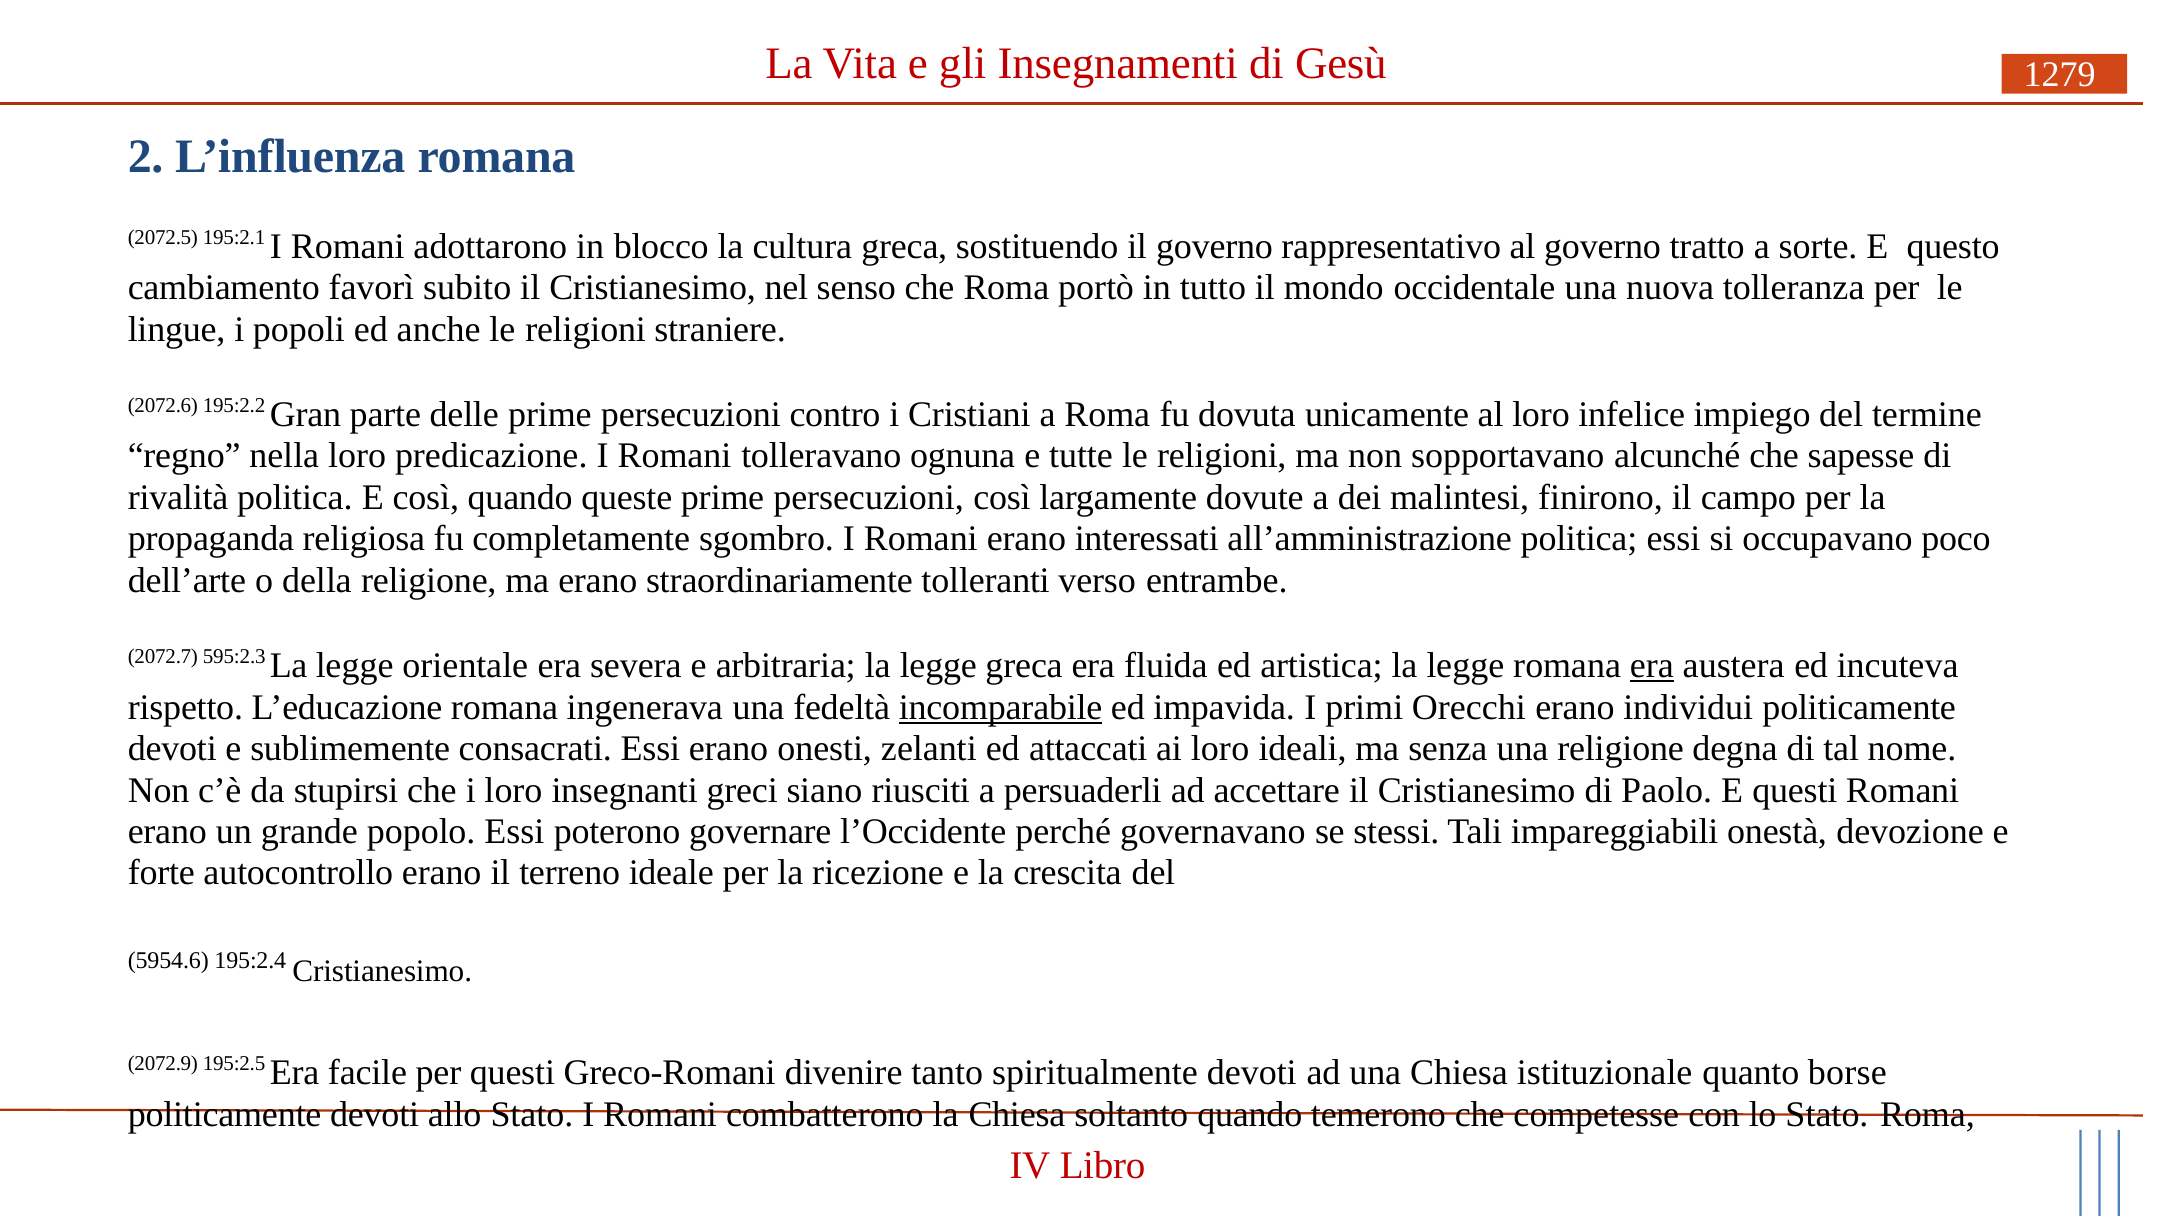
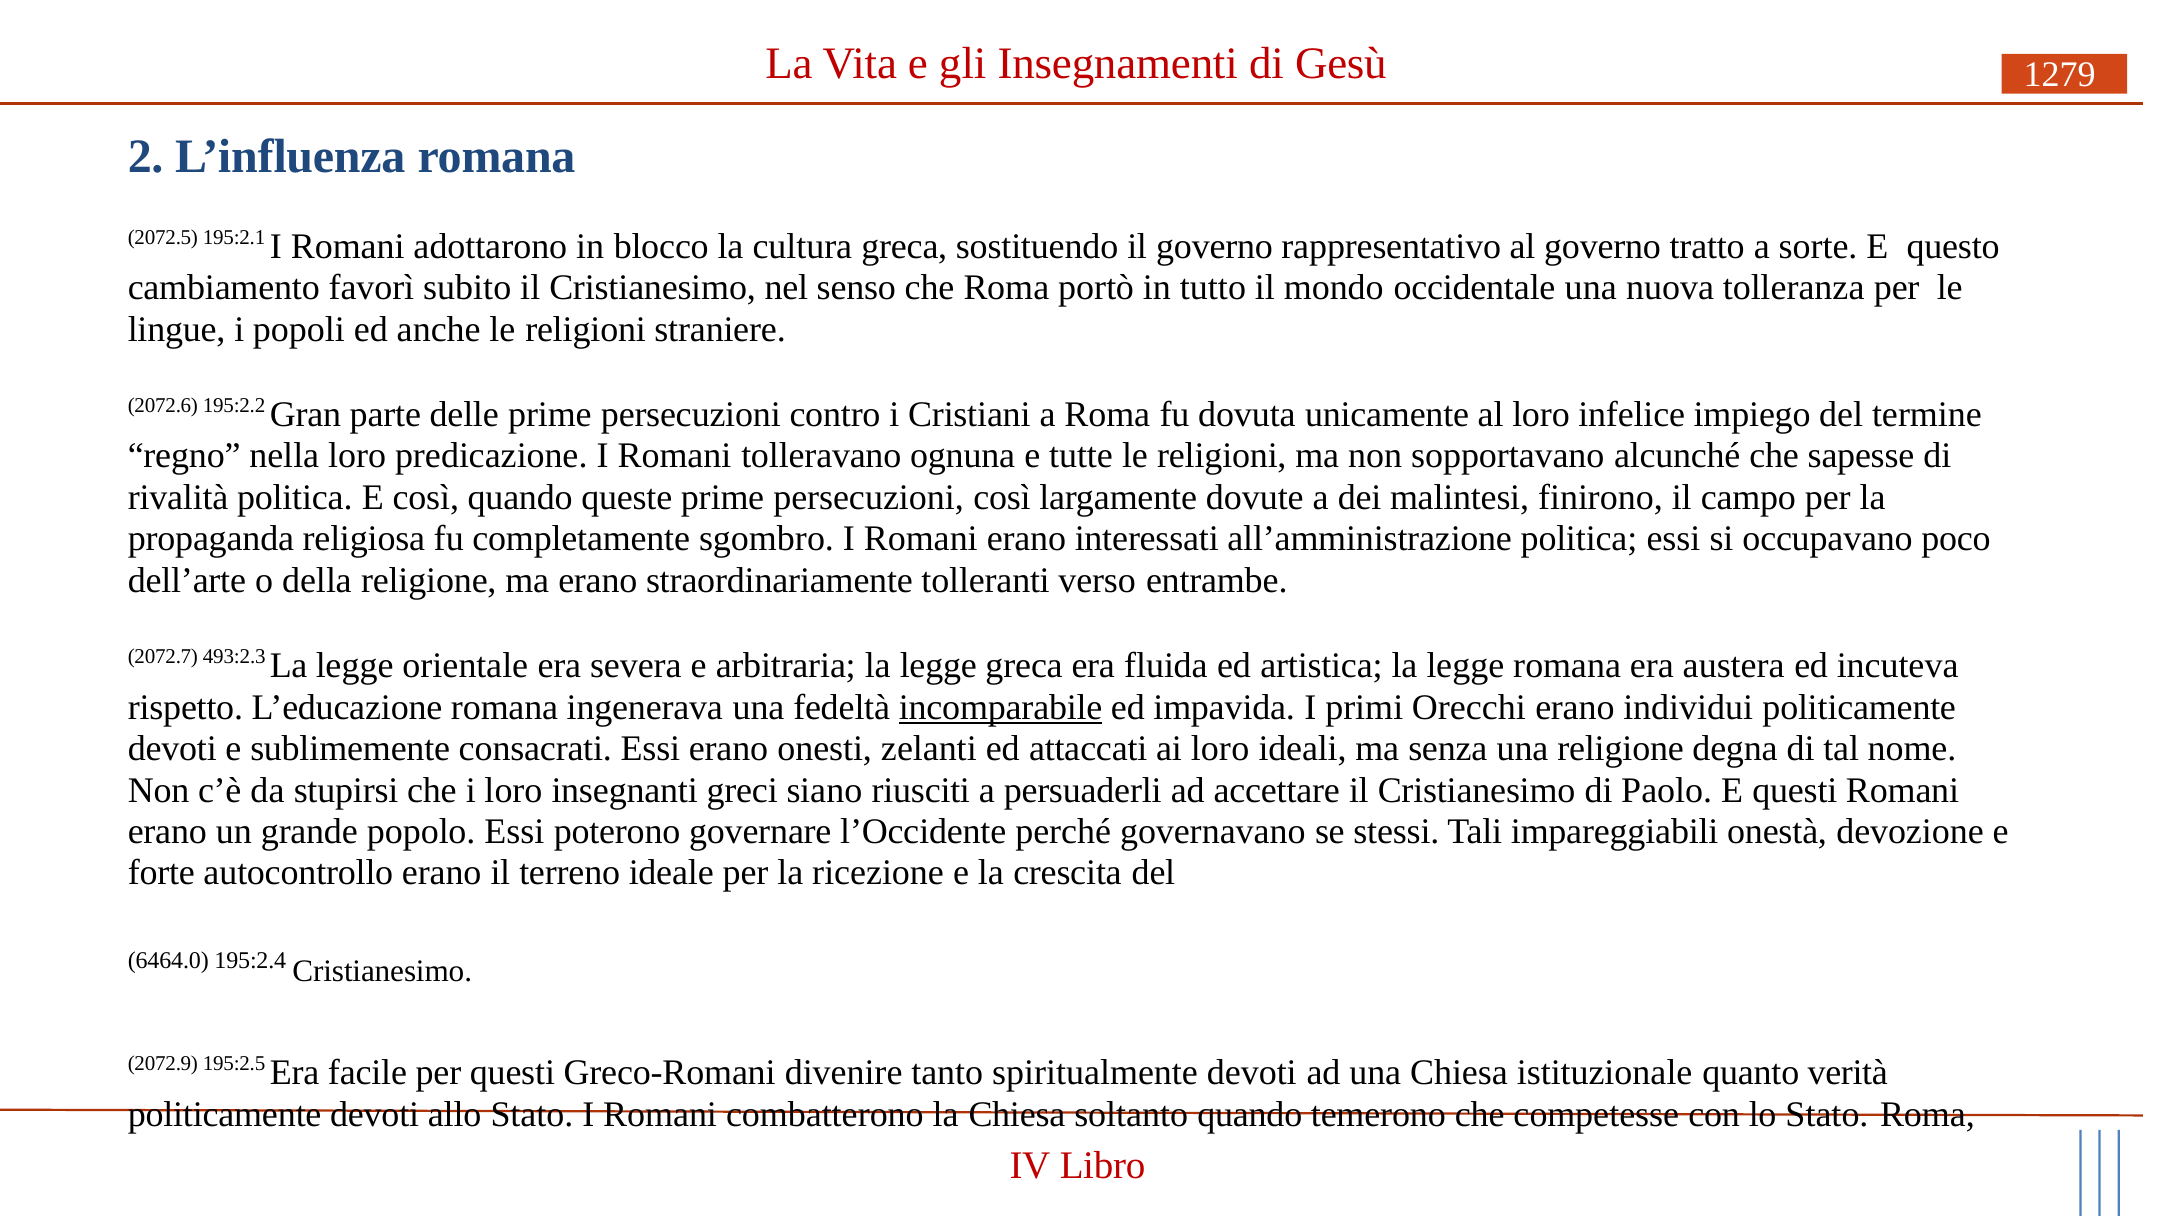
595:2.3: 595:2.3 -> 493:2.3
era at (1652, 666) underline: present -> none
5954.6: 5954.6 -> 6464.0
borse: borse -> verità
